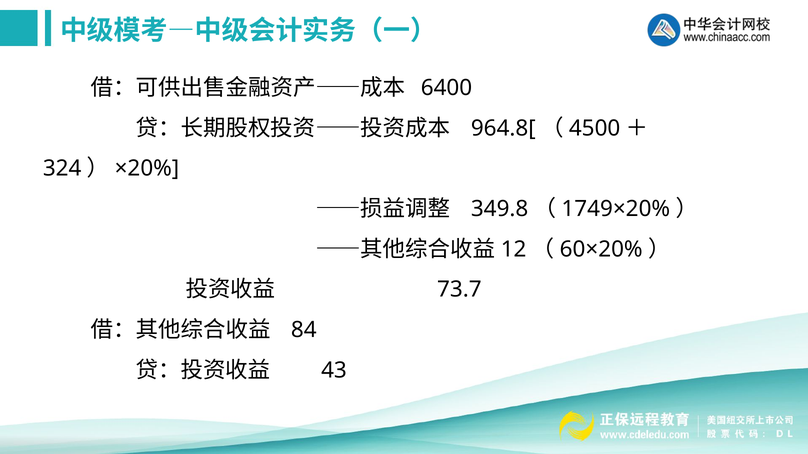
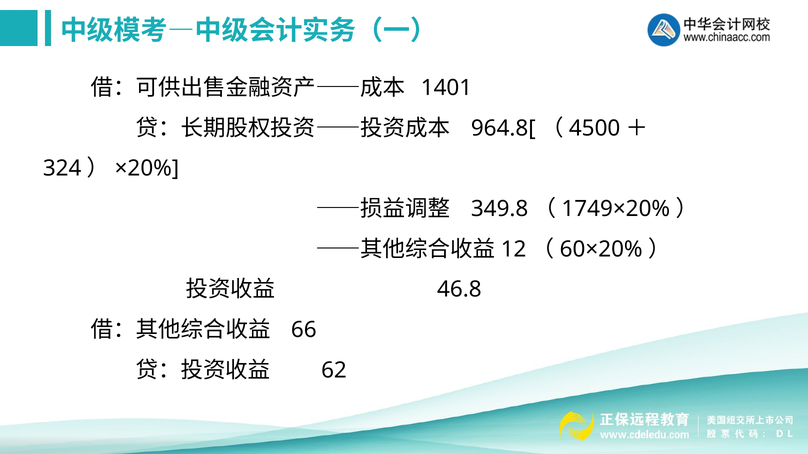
6400: 6400 -> 1401
73.7: 73.7 -> 46.8
84: 84 -> 66
43: 43 -> 62
